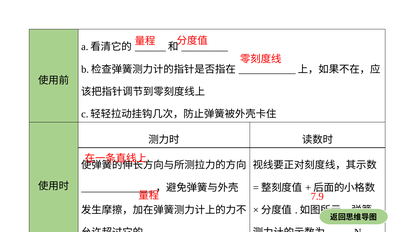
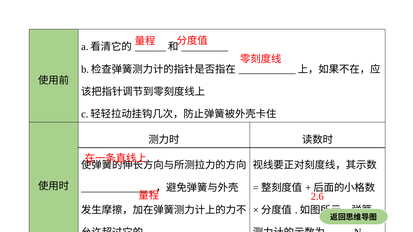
7.9: 7.9 -> 2.6
